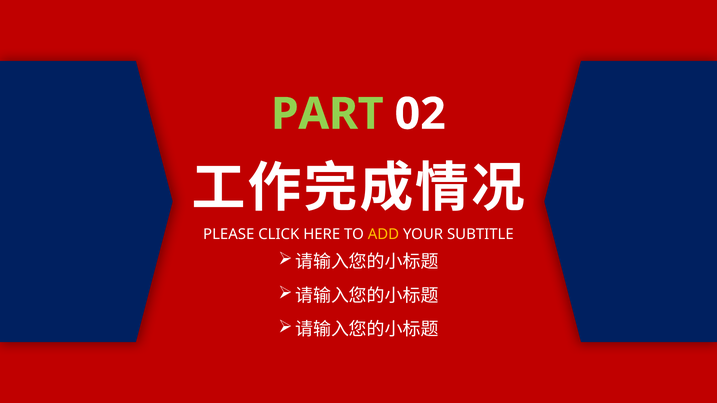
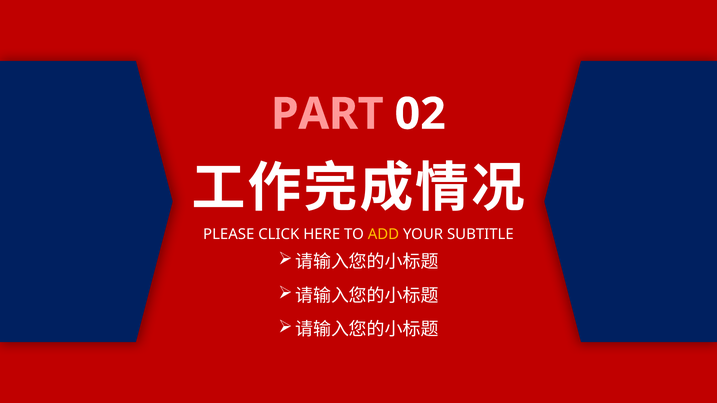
PART colour: light green -> pink
